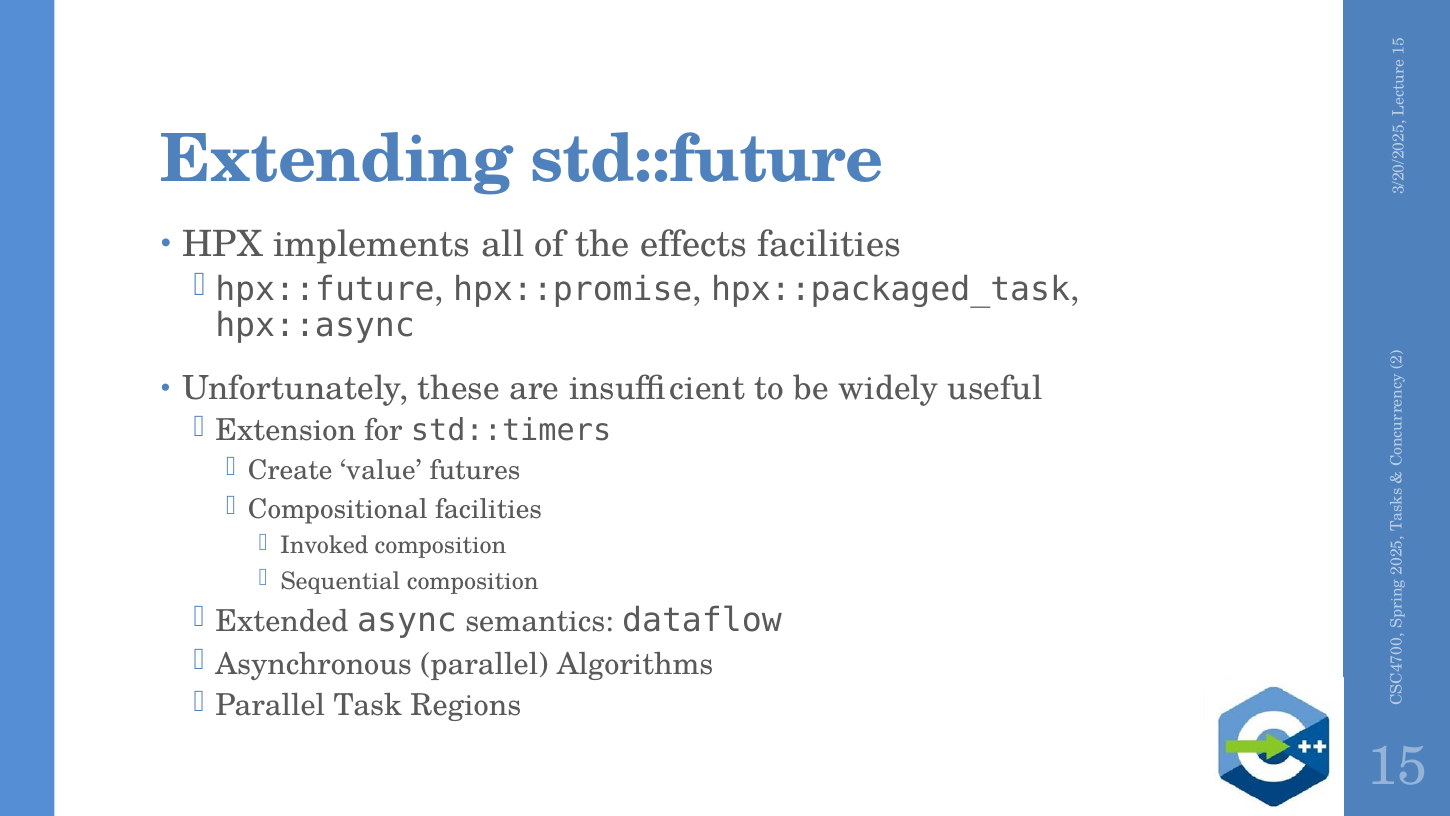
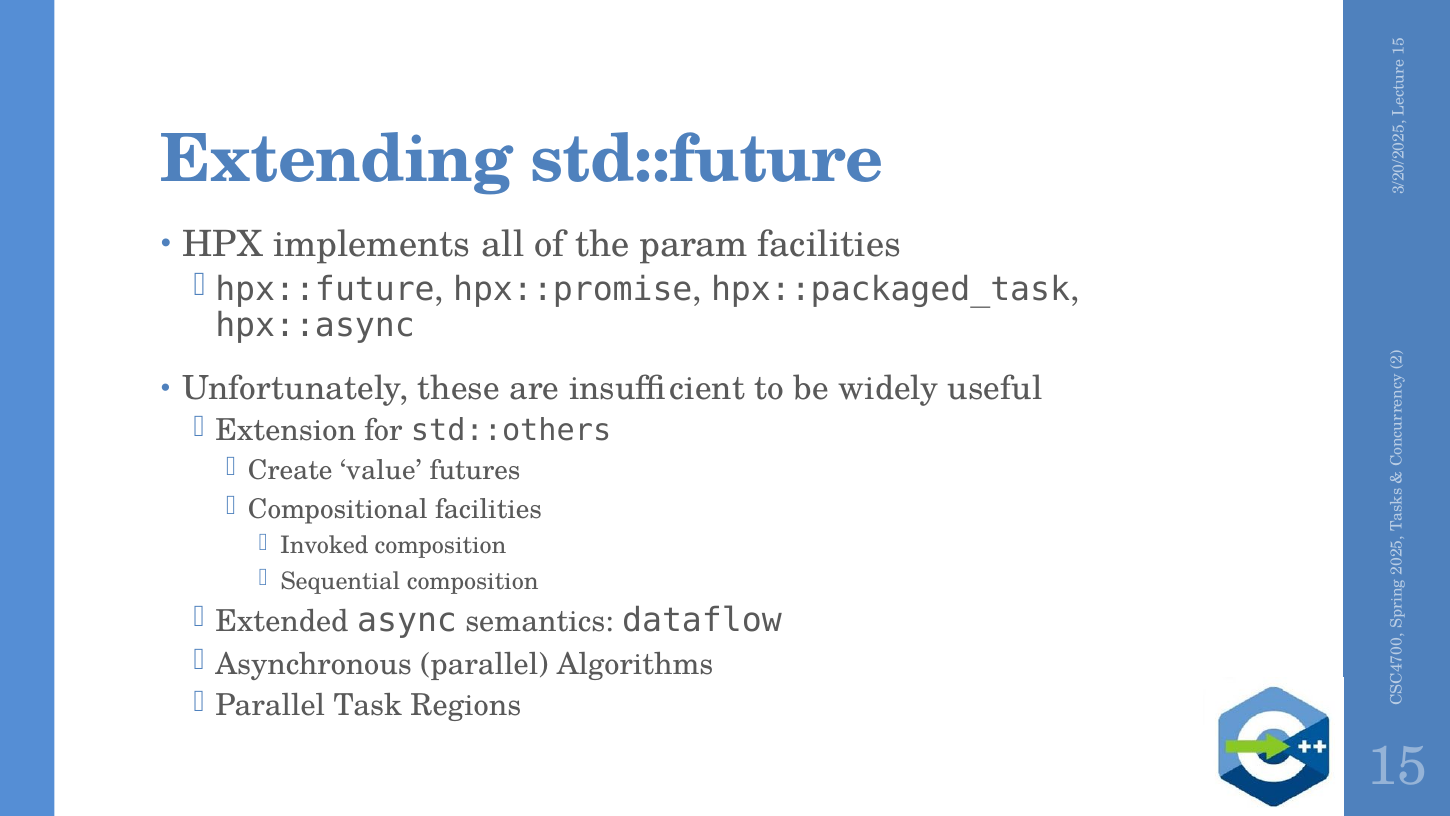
effects: effects -> param
std::timers: std::timers -> std::others
